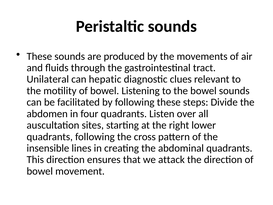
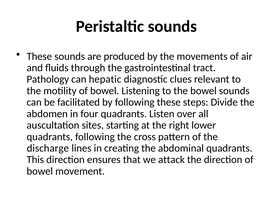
Unilateral: Unilateral -> Pathology
insensible: insensible -> discharge
